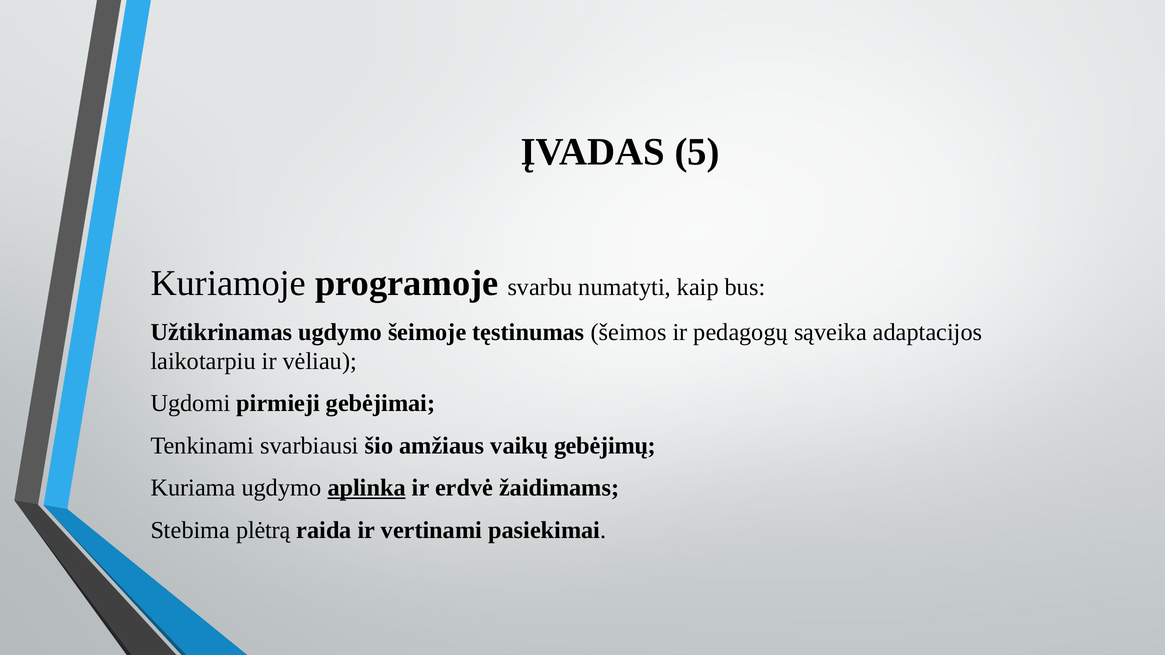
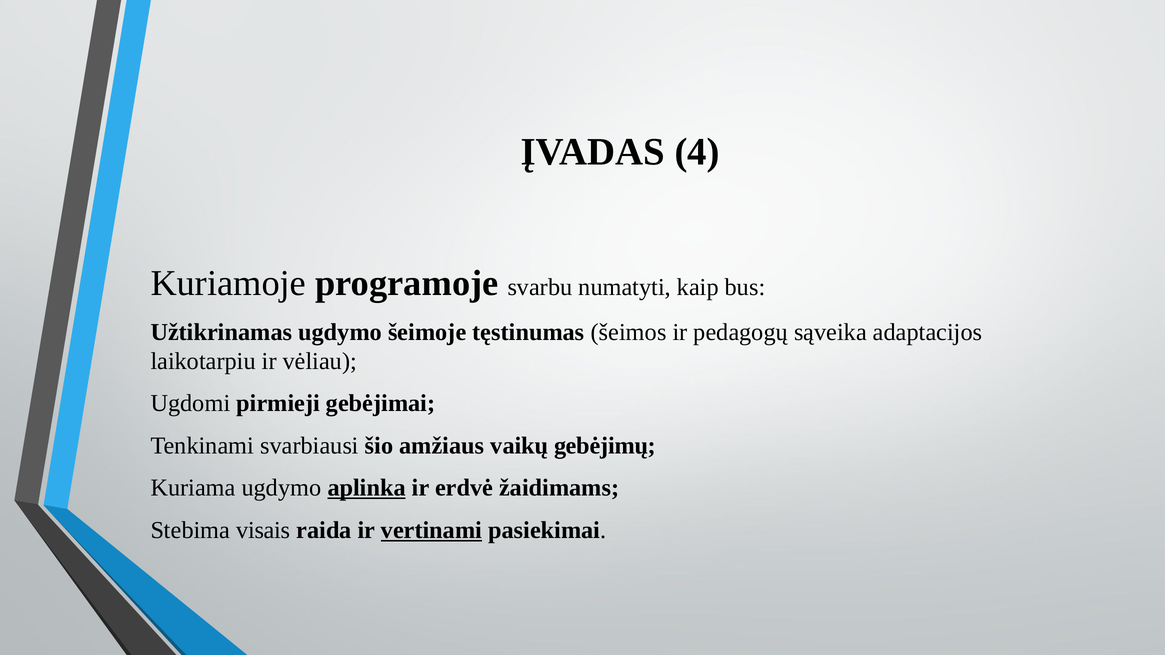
5: 5 -> 4
plėtrą: plėtrą -> visais
vertinami underline: none -> present
